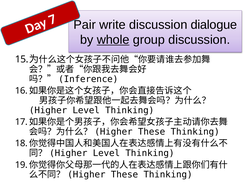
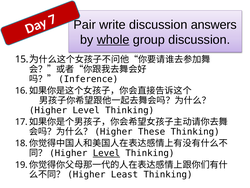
dialogue: dialogue -> answers
Level at (106, 153) underline: none -> present
These at (124, 174): These -> Least
